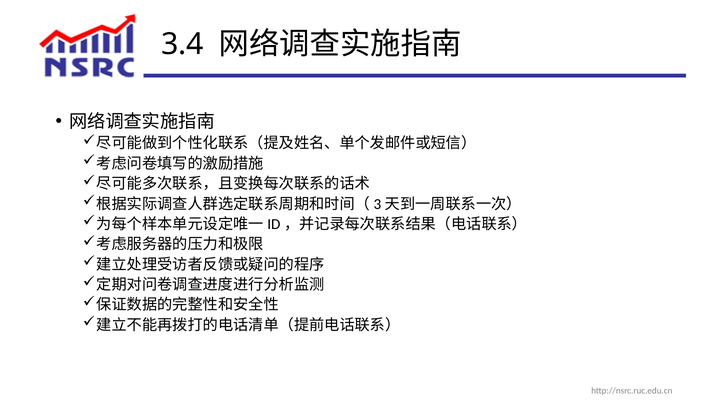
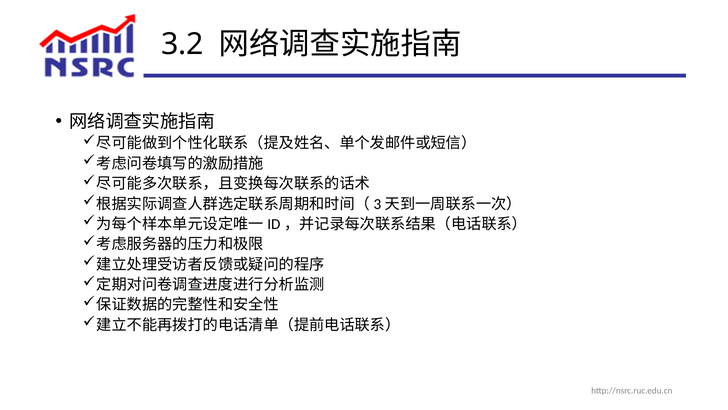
3.4: 3.4 -> 3.2
